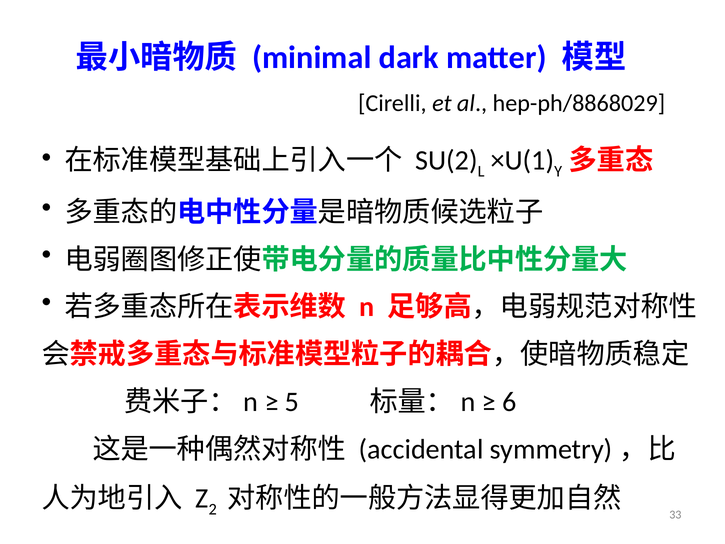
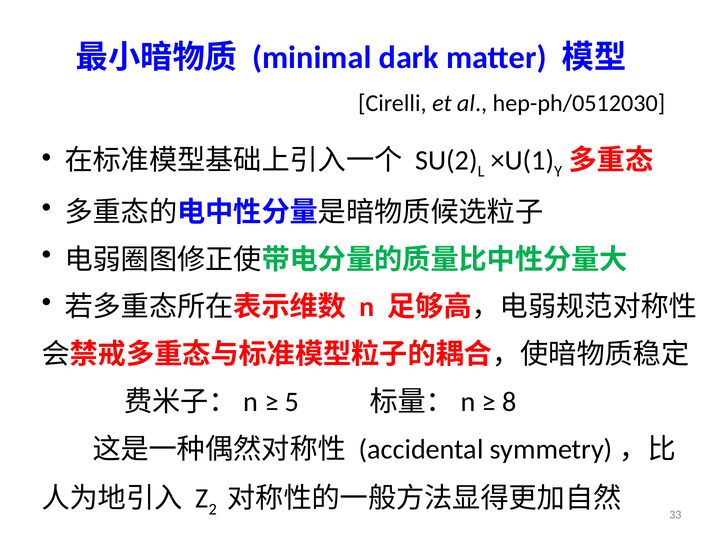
hep-ph/8868029: hep-ph/8868029 -> hep-ph/0512030
6: 6 -> 8
